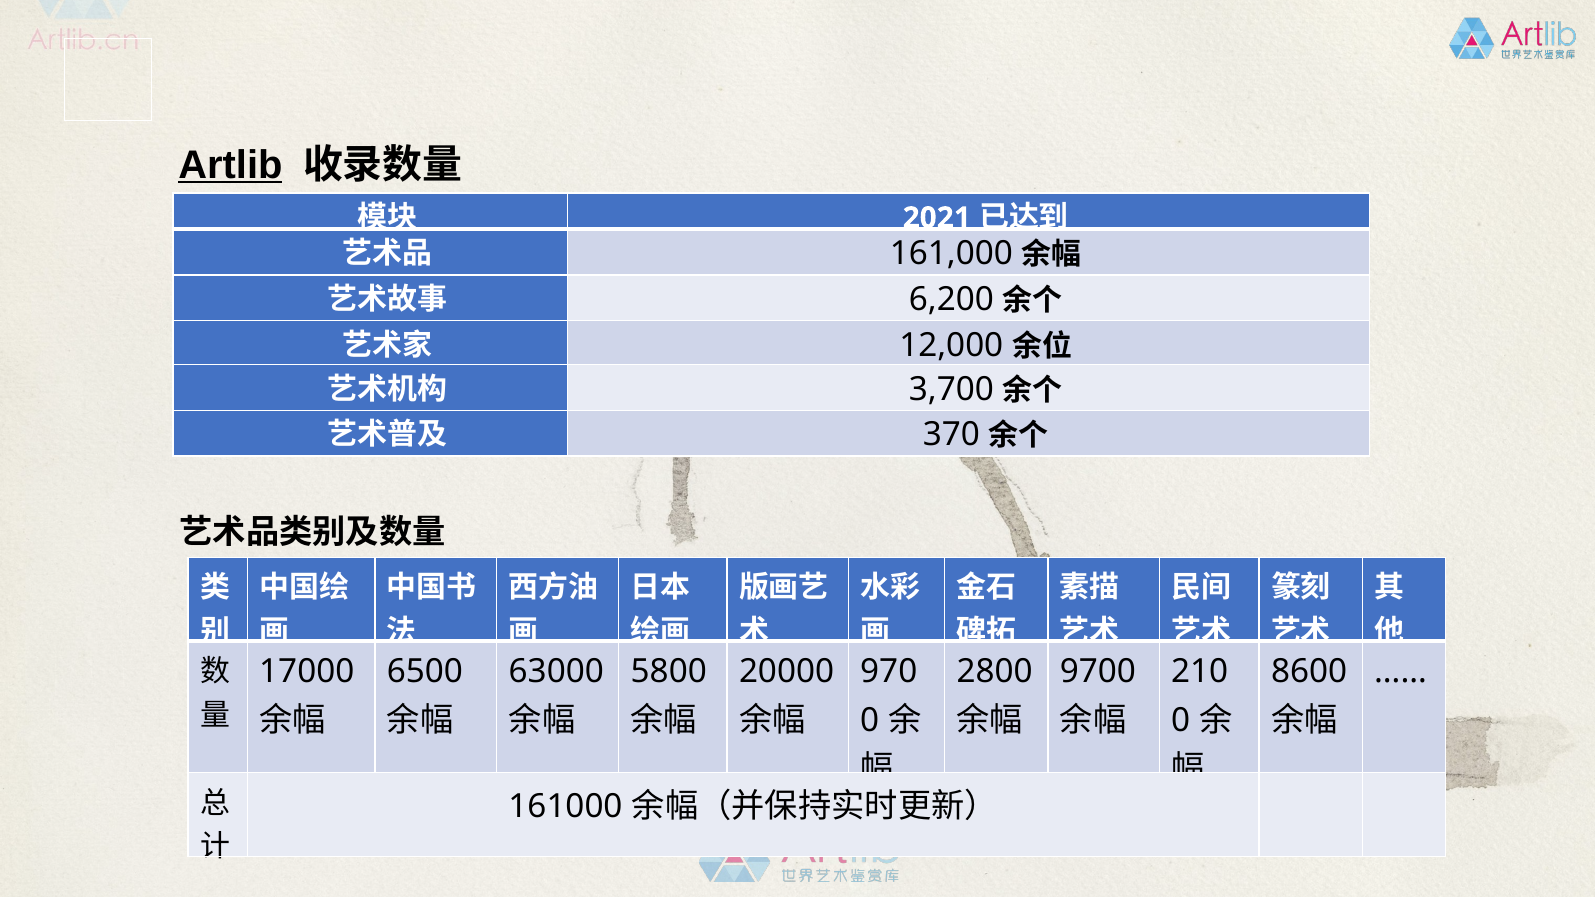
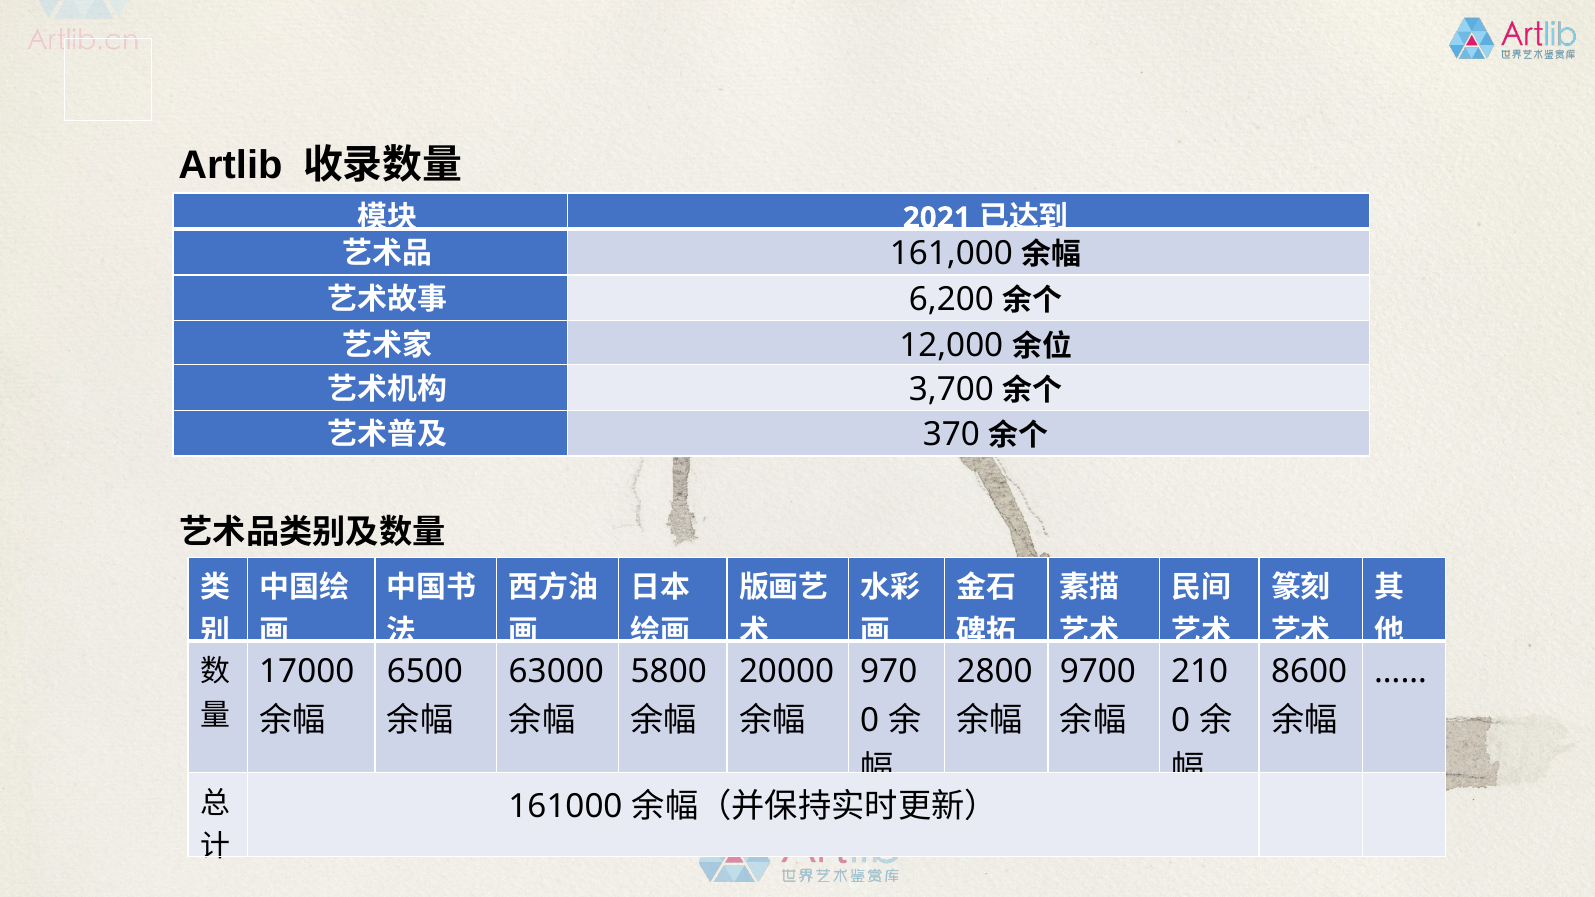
Artlib underline: present -> none
